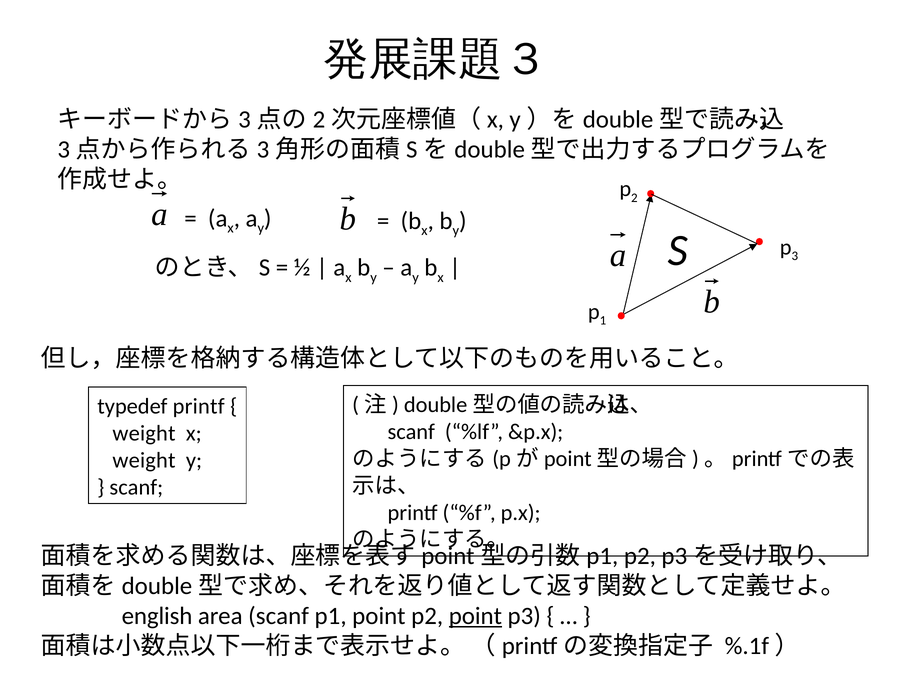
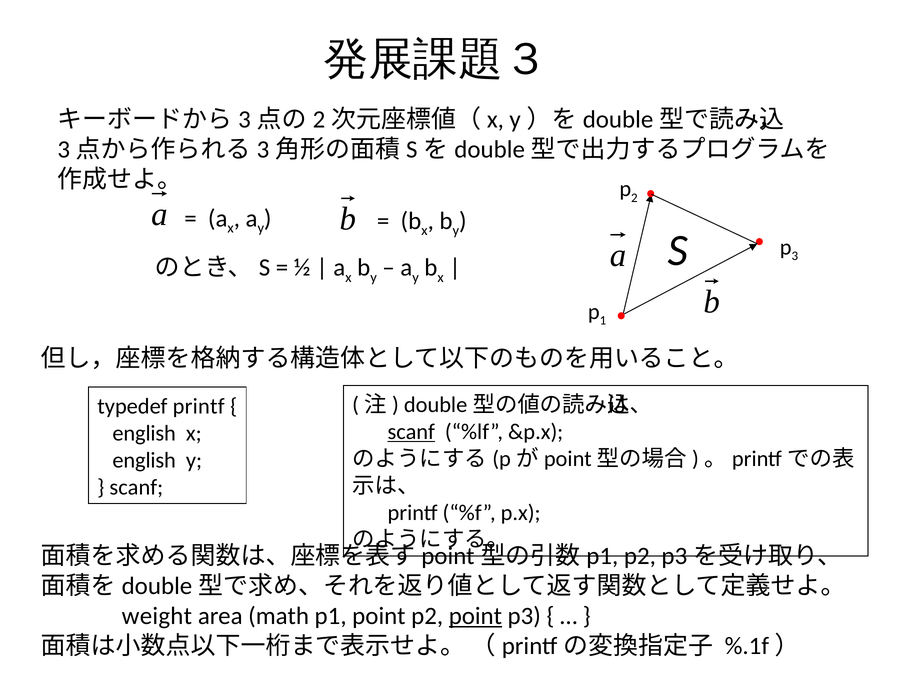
scanf at (411, 432) underline: none -> present
weight at (144, 433): weight -> english
weight at (144, 460): weight -> english
english: english -> weight
area scanf: scanf -> math
